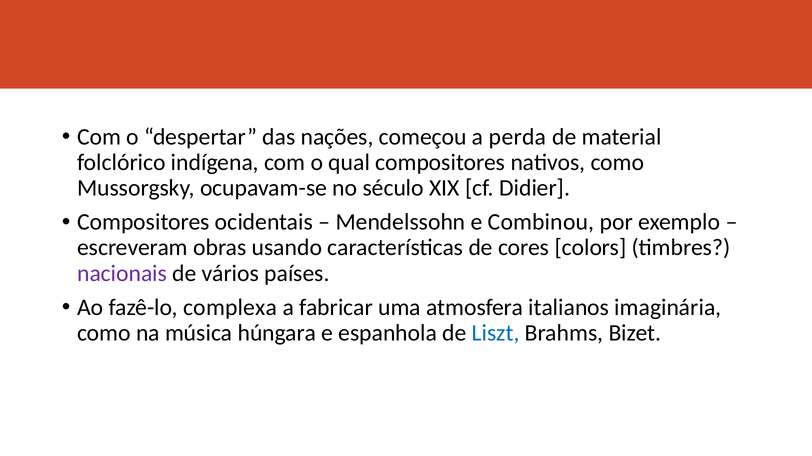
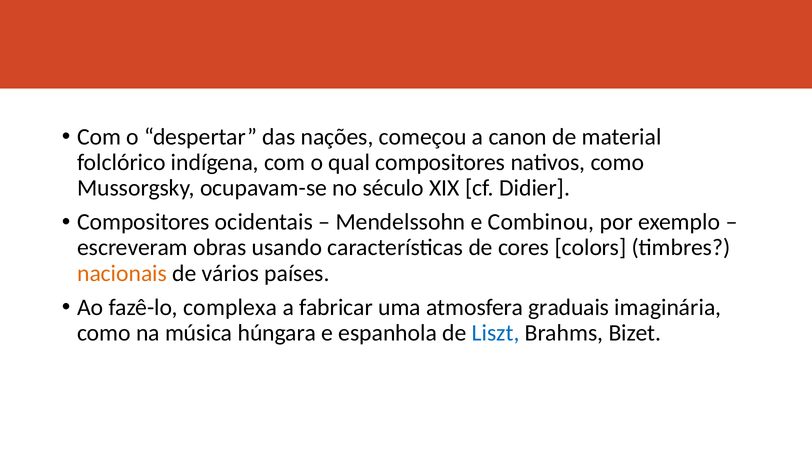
perda: perda -> canon
nacionais colour: purple -> orange
italianos: italianos -> graduais
